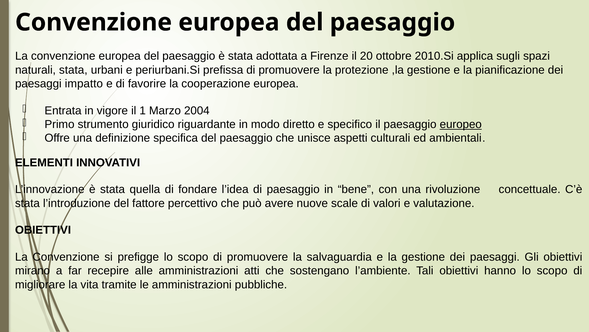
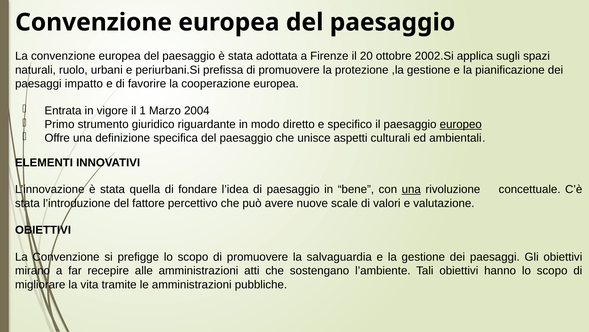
2010.Si: 2010.Si -> 2002.Si
naturali stata: stata -> ruolo
una at (411, 189) underline: none -> present
